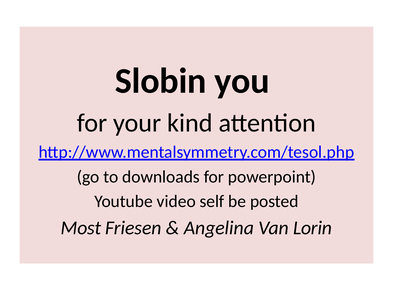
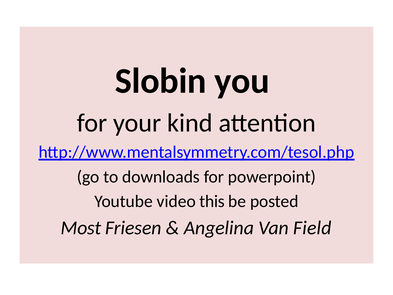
self: self -> this
Lorin: Lorin -> Field
